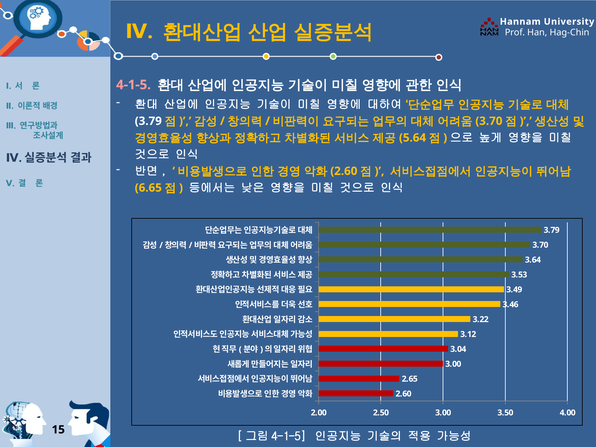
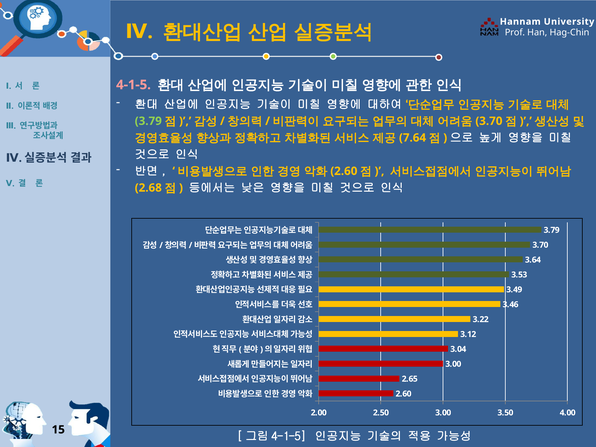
3.79 at (148, 121) colour: white -> light green
5.64: 5.64 -> 7.64
6.65: 6.65 -> 2.68
